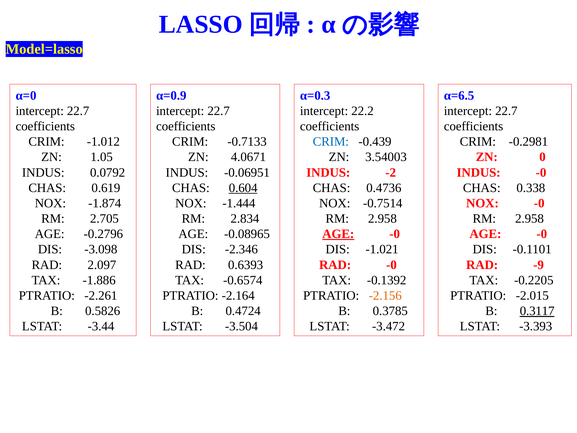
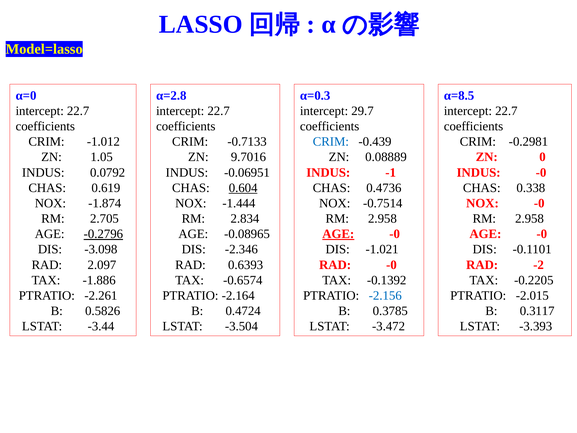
α=0.9: α=0.9 -> α=2.8
α=6.5: α=6.5 -> α=8.5
22.2: 22.2 -> 29.7
4.0671: 4.0671 -> 9.7016
3.54003: 3.54003 -> 0.08889
-2: -2 -> -1
-0.2796 underline: none -> present
-9: -9 -> -2
-2.156 colour: orange -> blue
0.3117 underline: present -> none
